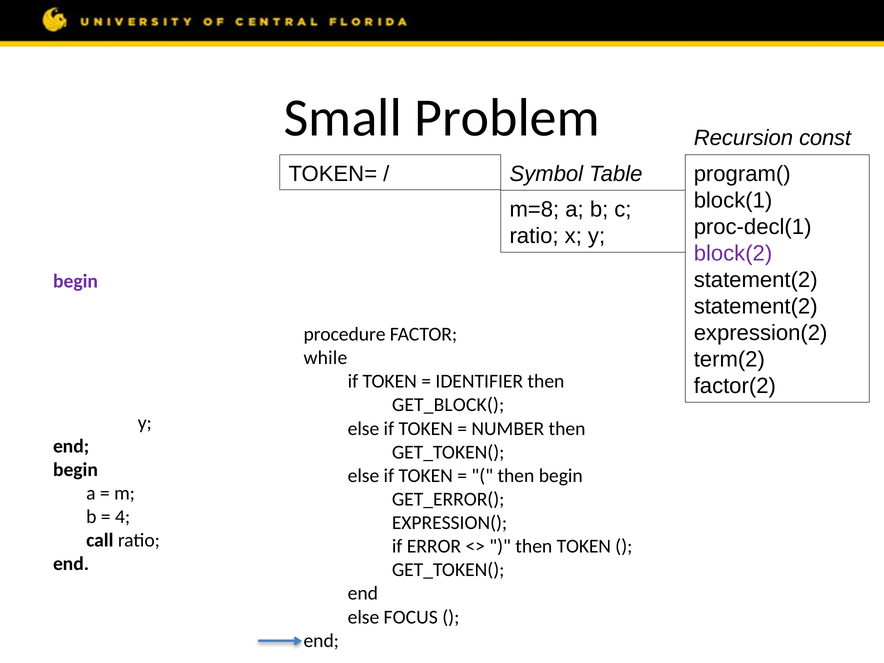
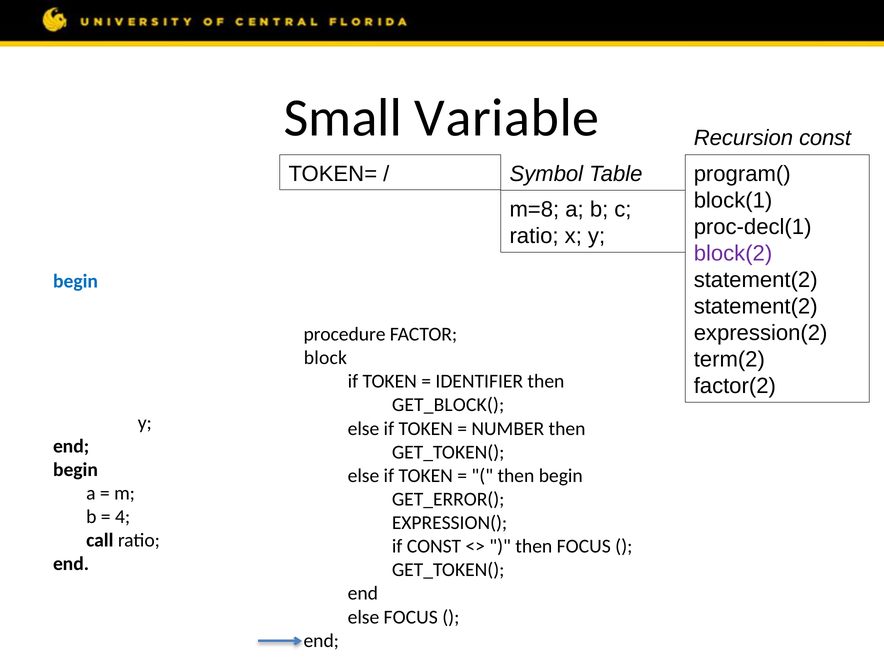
Problem: Problem -> Variable
begin at (76, 281) colour: purple -> blue
while: while -> block
if ERROR: ERROR -> CONST
then TOKEN: TOKEN -> FOCUS
